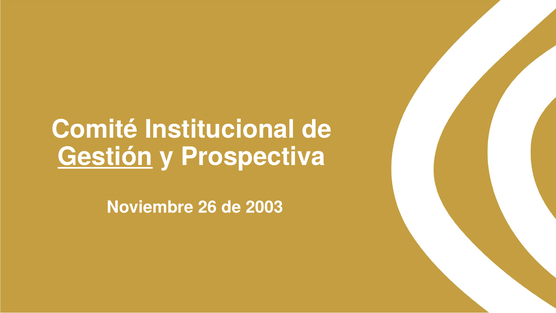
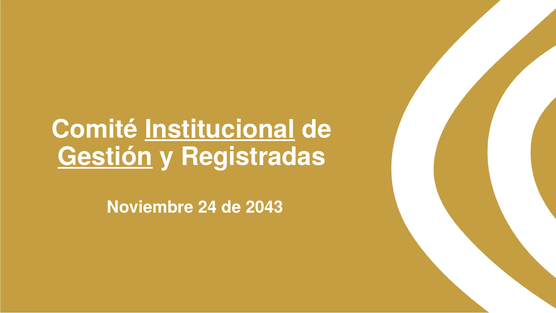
Institucional underline: none -> present
Prospectiva: Prospectiva -> Registradas
26: 26 -> 24
2003: 2003 -> 2043
